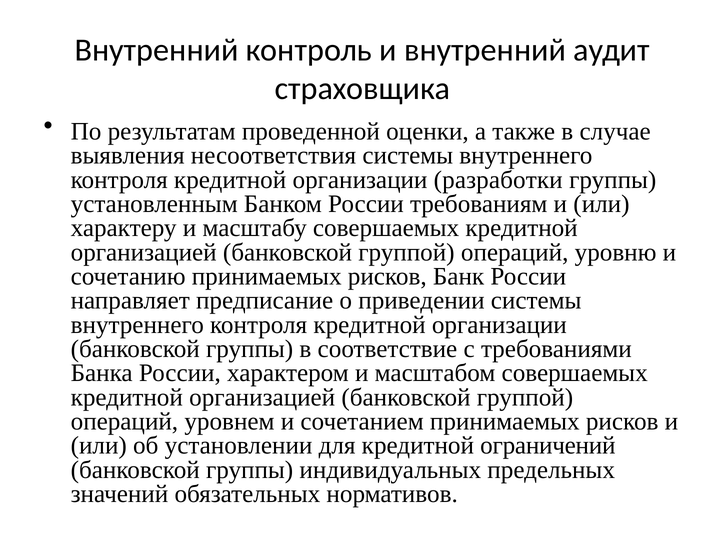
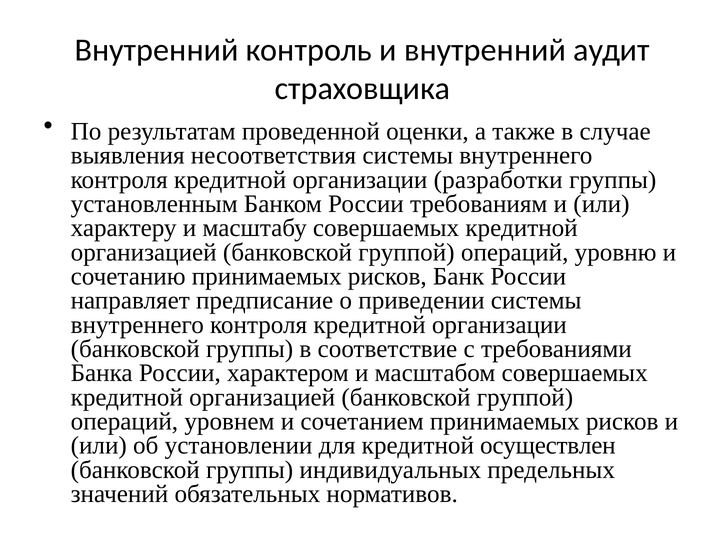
ограничений: ограничений -> осуществлен
